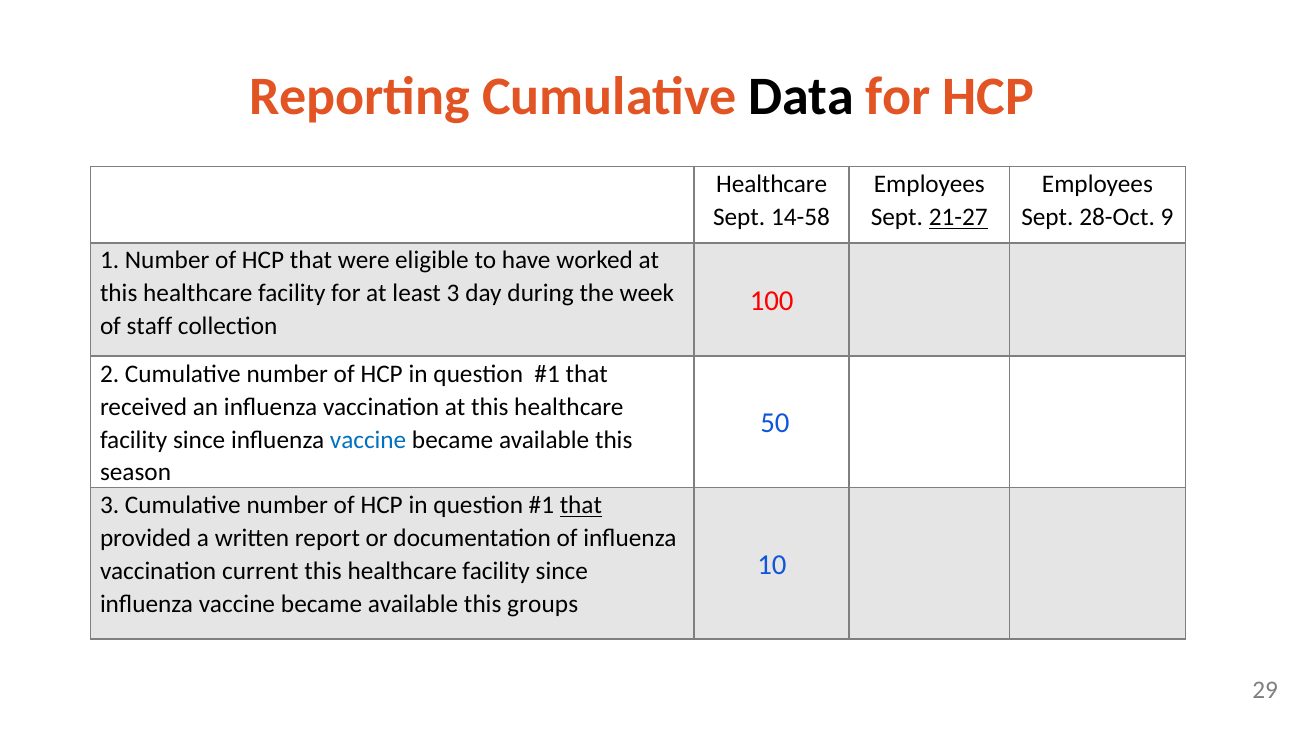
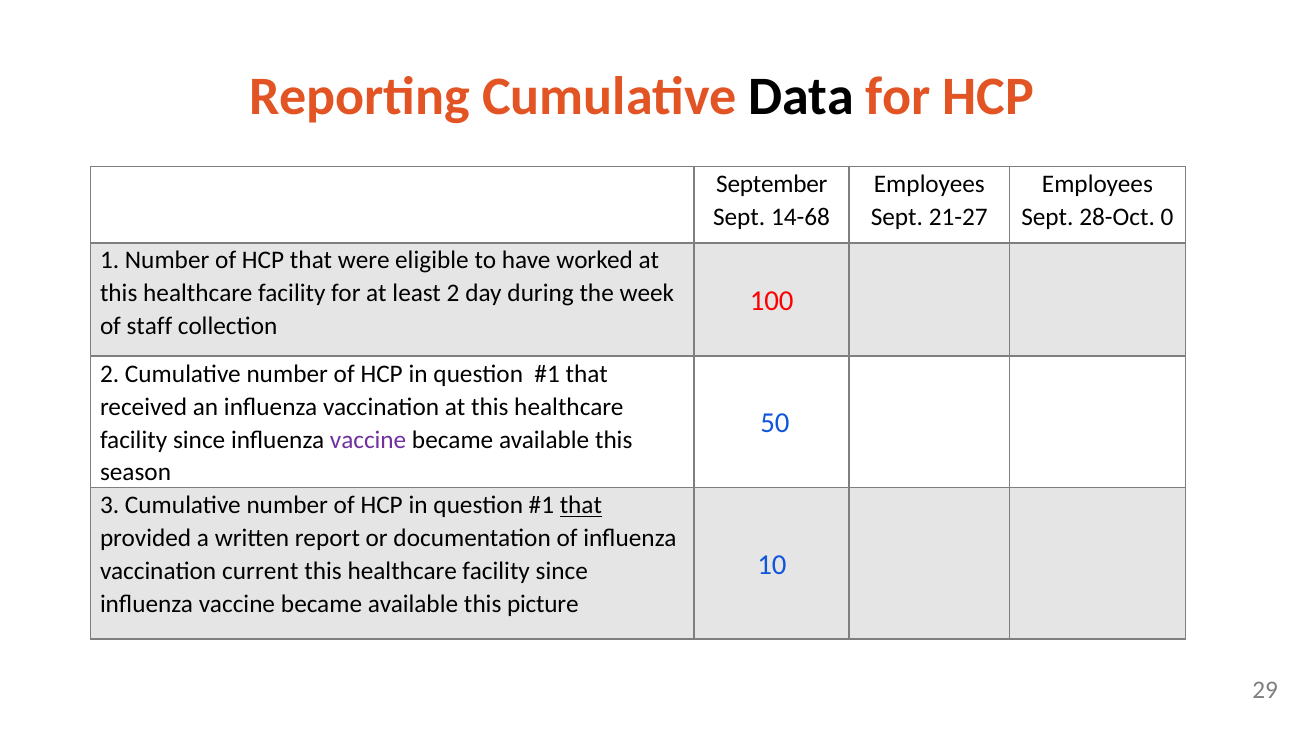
Healthcare at (772, 184): Healthcare -> September
14-58: 14-58 -> 14-68
21-27 underline: present -> none
9: 9 -> 0
least 3: 3 -> 2
vaccine at (368, 440) colour: blue -> purple
groups: groups -> picture
